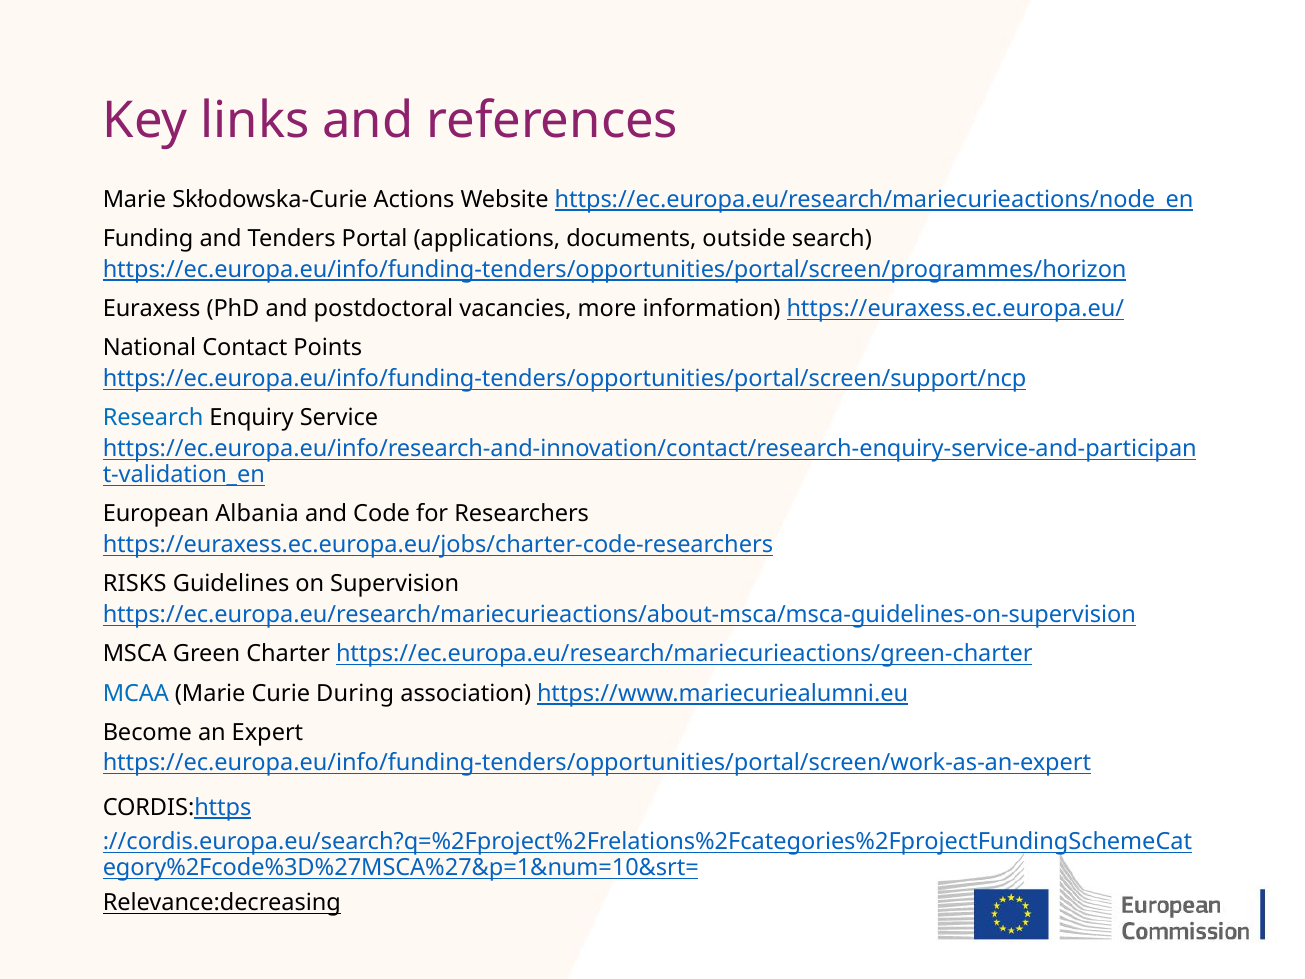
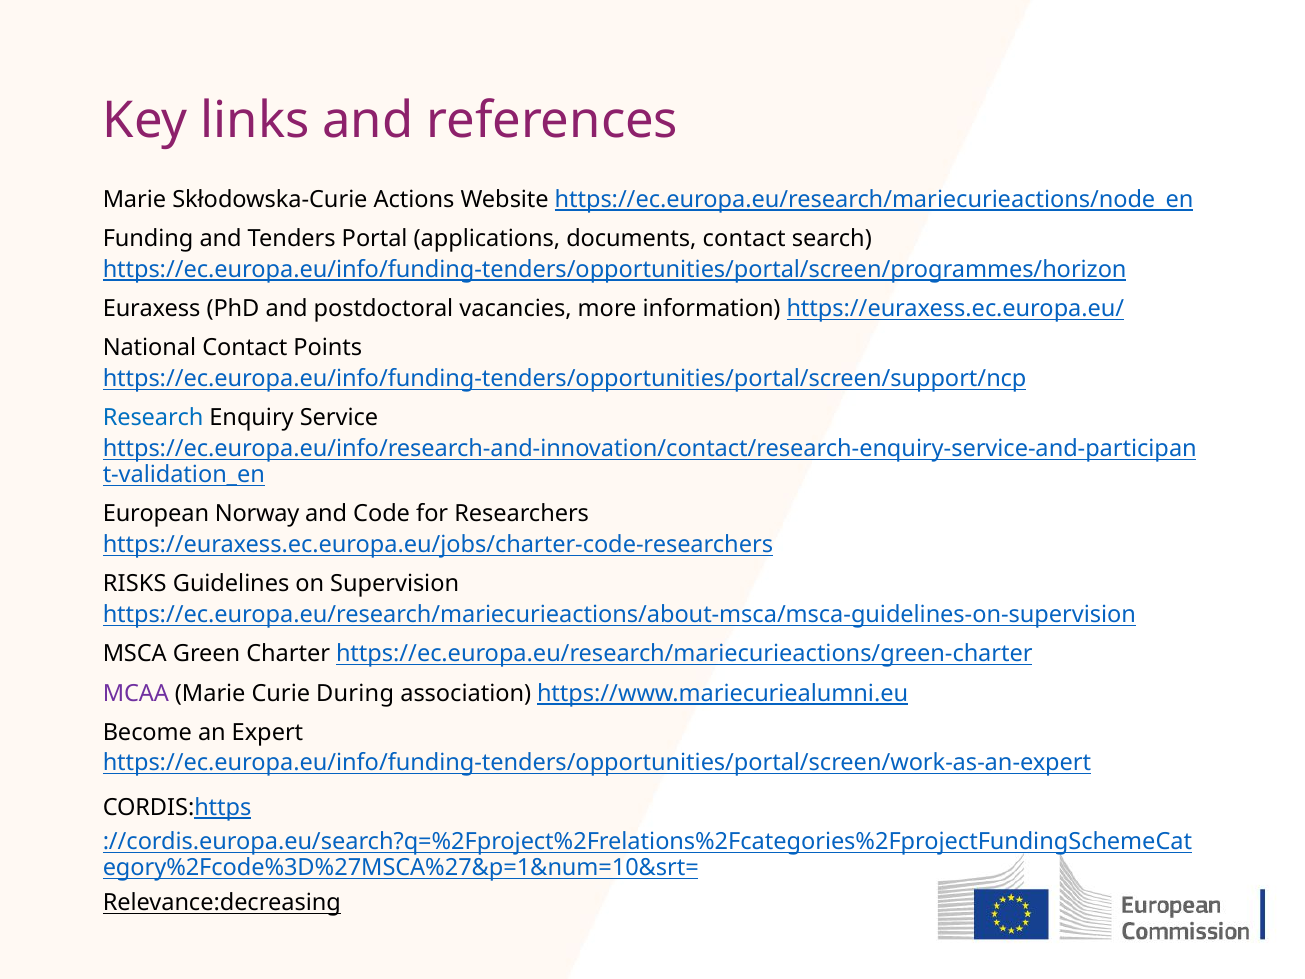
documents outside: outside -> contact
Albania: Albania -> Norway
MCAA colour: blue -> purple
